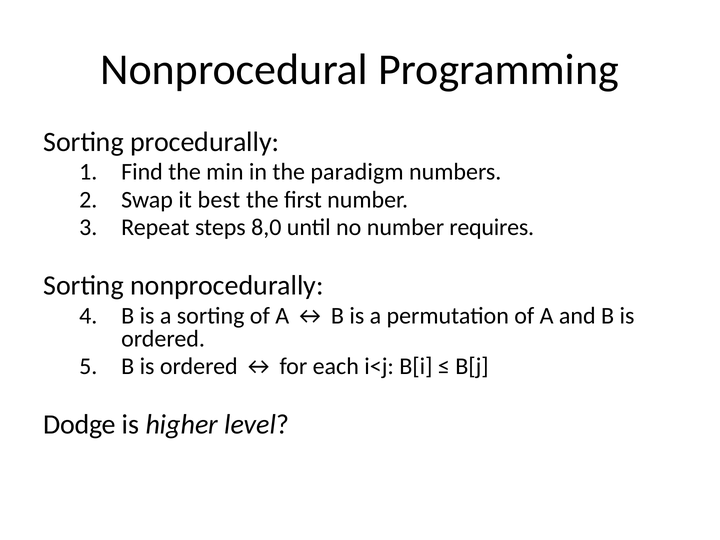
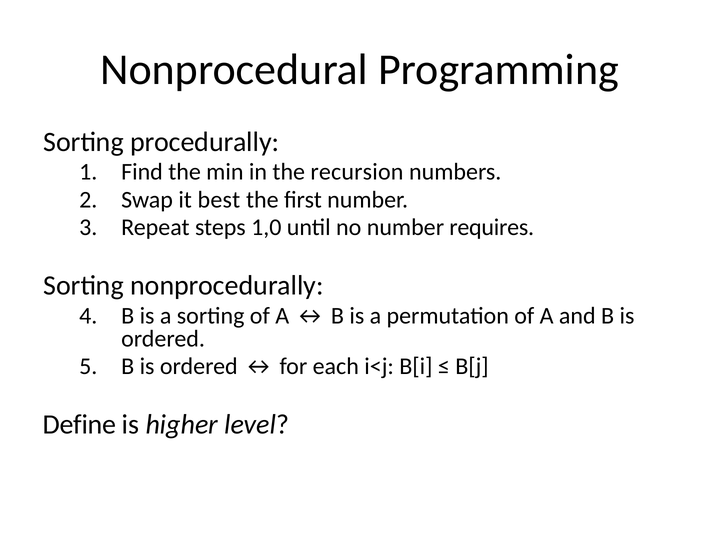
paradigm: paradigm -> recursion
8,0: 8,0 -> 1,0
Dodge: Dodge -> Define
